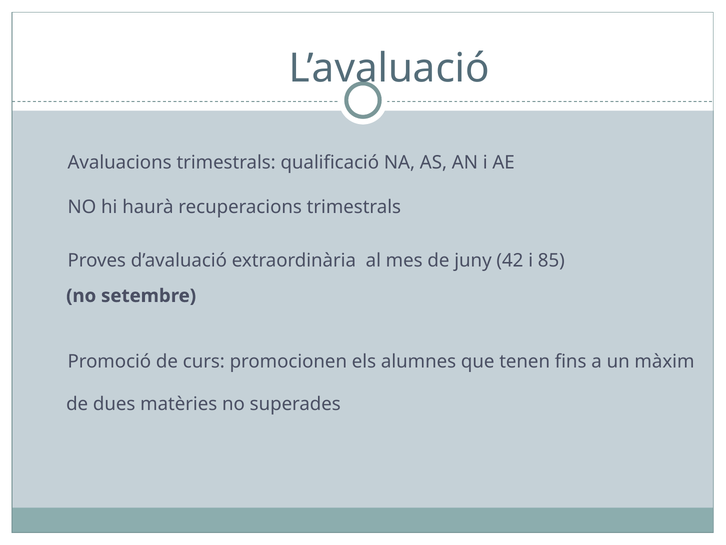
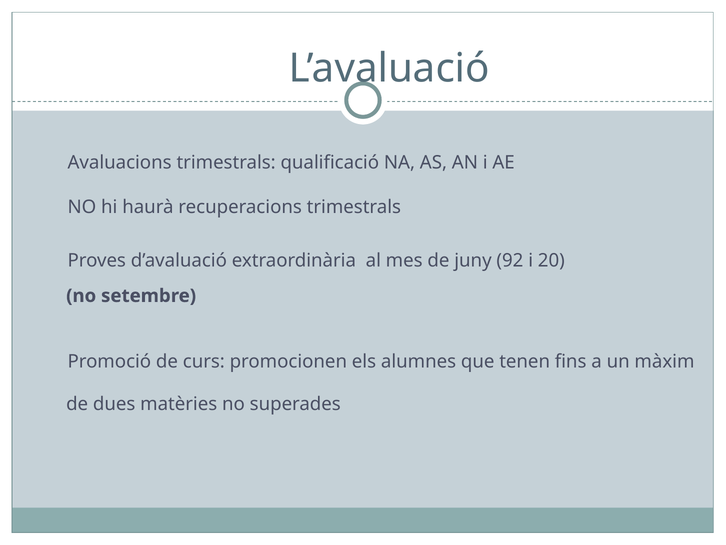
42: 42 -> 92
85: 85 -> 20
